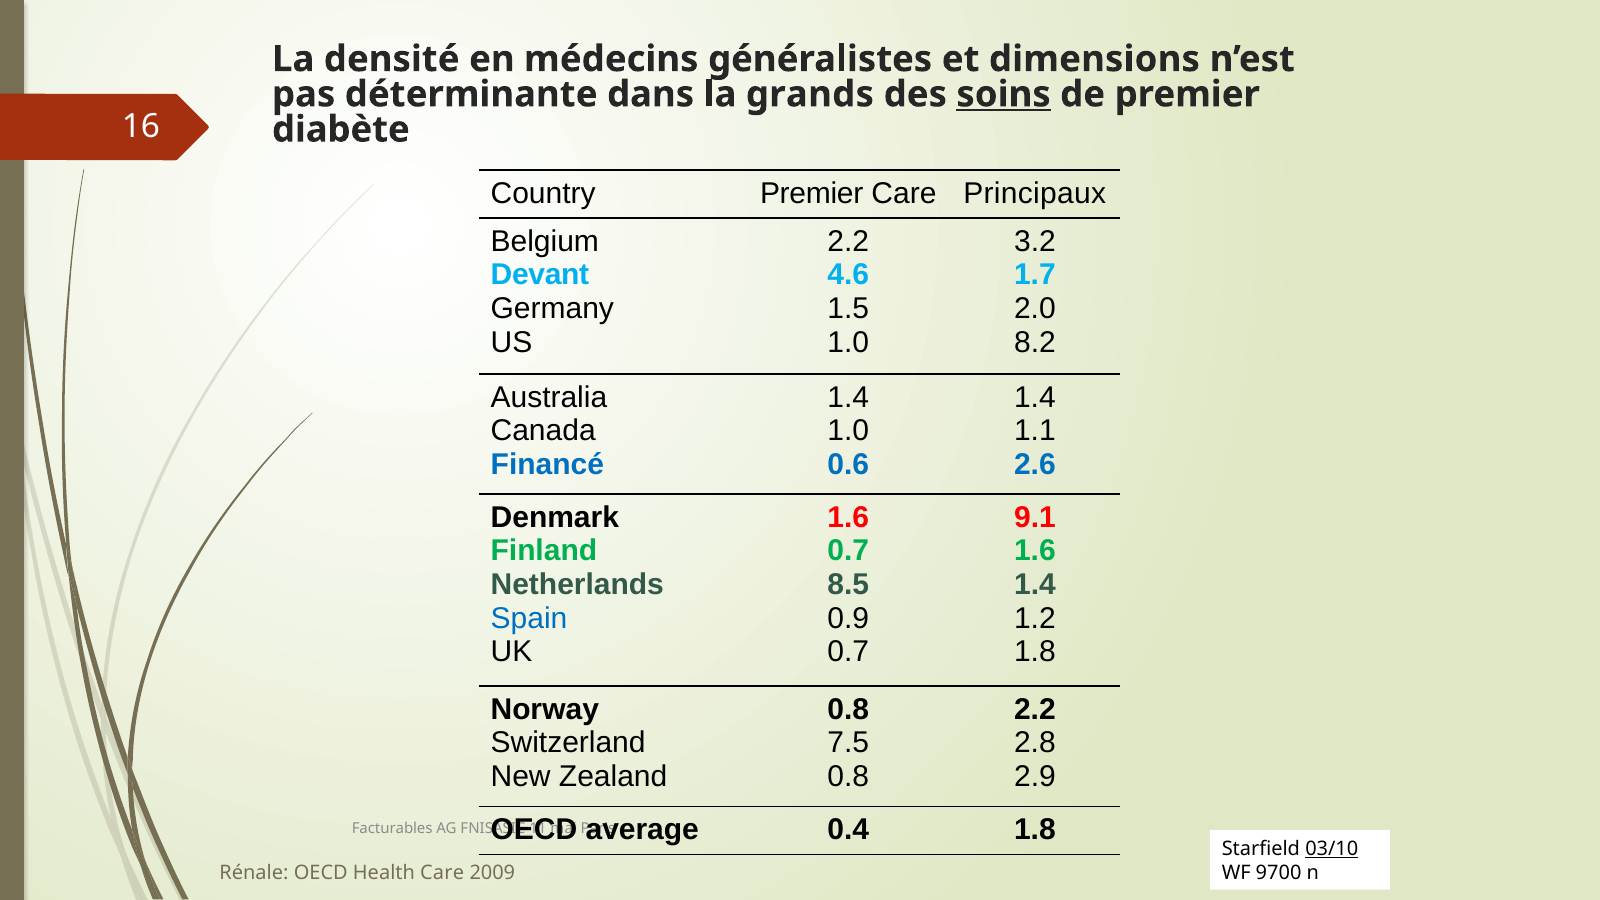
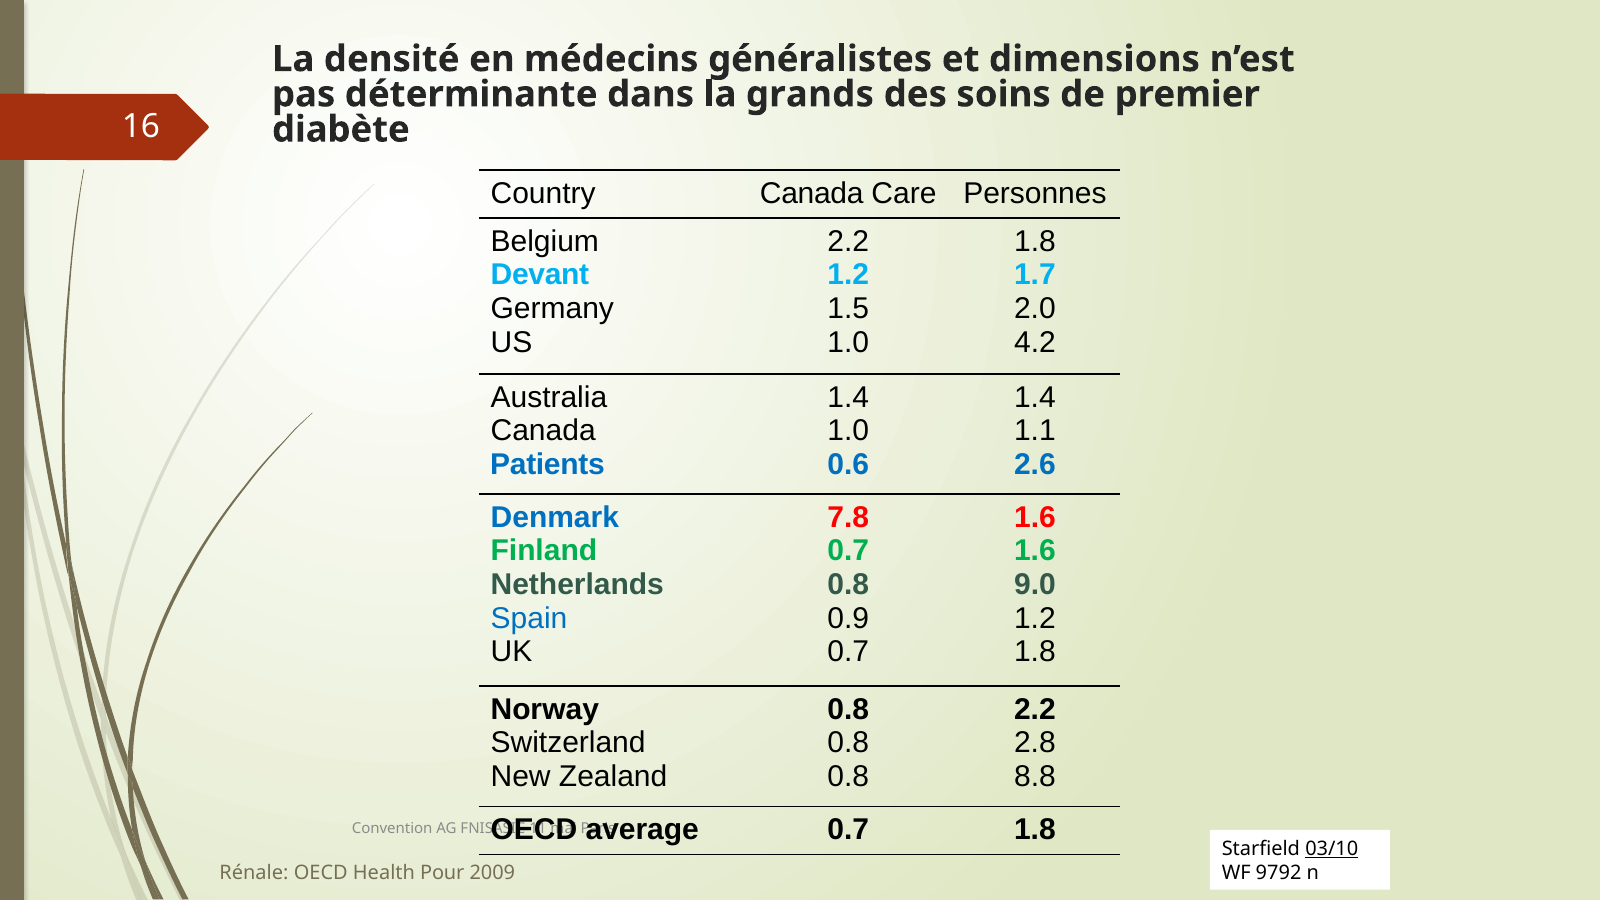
soins underline: present -> none
Country Premier: Premier -> Canada
Principaux: Principaux -> Personnes
3.2 at (1035, 241): 3.2 -> 1.8
4.6 at (848, 275): 4.6 -> 1.2
8.2: 8.2 -> 4.2
Financé: Financé -> Patients
Denmark colour: black -> blue
1.6 at (848, 517): 1.6 -> 7.8
9.1 at (1035, 517): 9.1 -> 1.6
8.5 at (848, 585): 8.5 -> 0.8
1.4 at (1035, 585): 1.4 -> 9.0
7.5 at (848, 743): 7.5 -> 0.8
2.9: 2.9 -> 8.8
0.4 at (848, 830): 0.4 -> 0.7
Facturables: Facturables -> Convention
Health Care: Care -> Pour
9700: 9700 -> 9792
